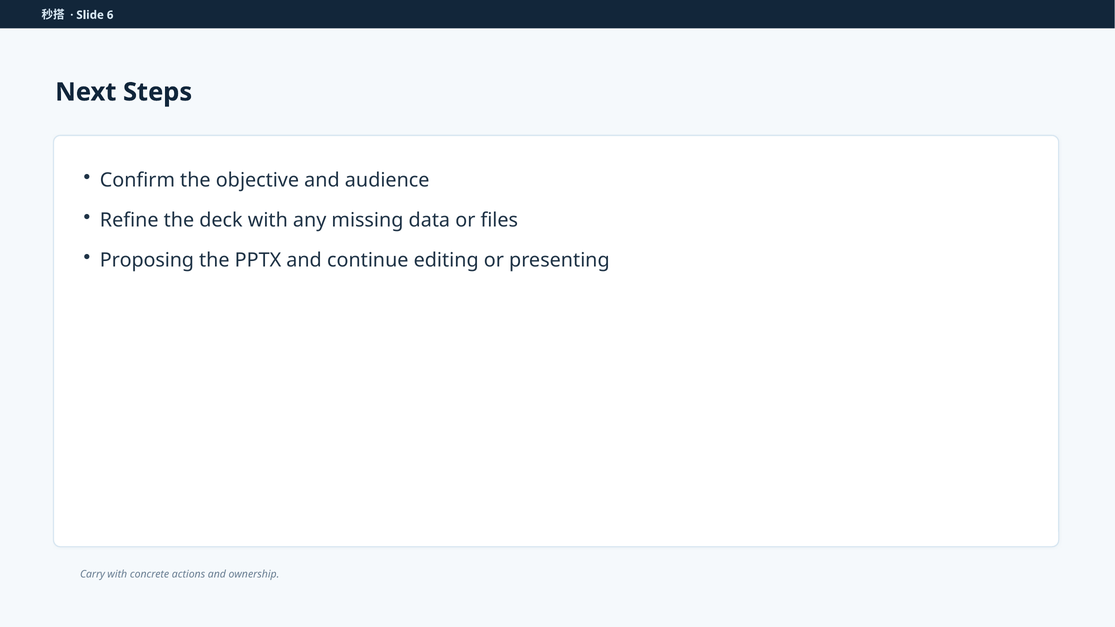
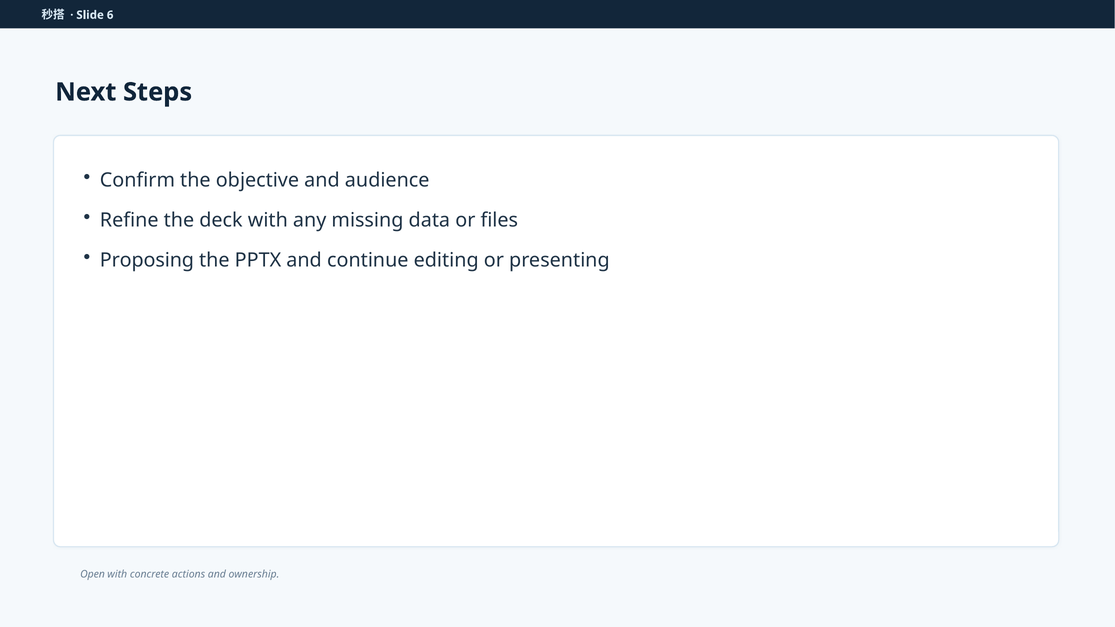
Carry: Carry -> Open
